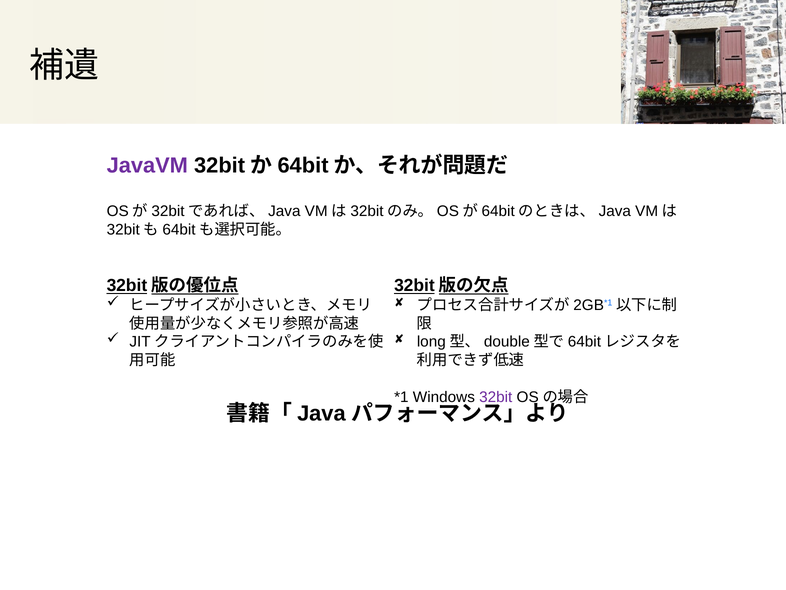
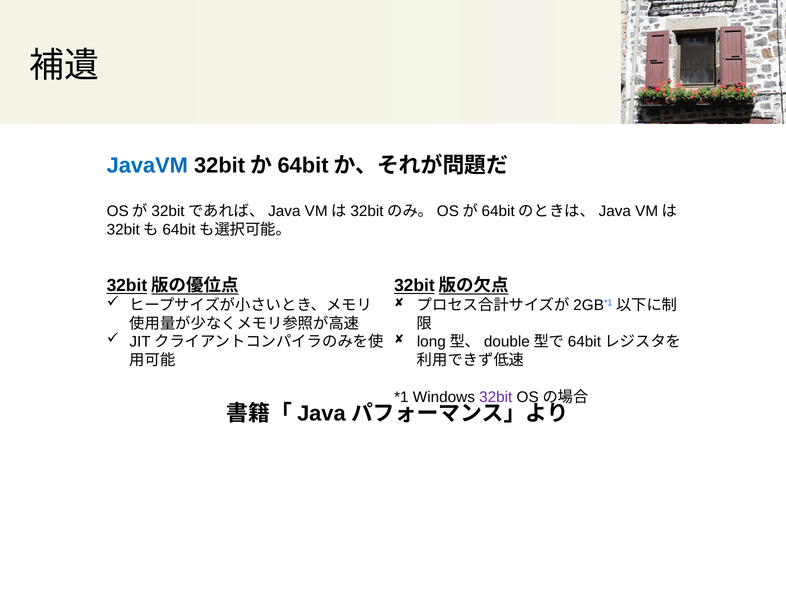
JavaVM colour: purple -> blue
